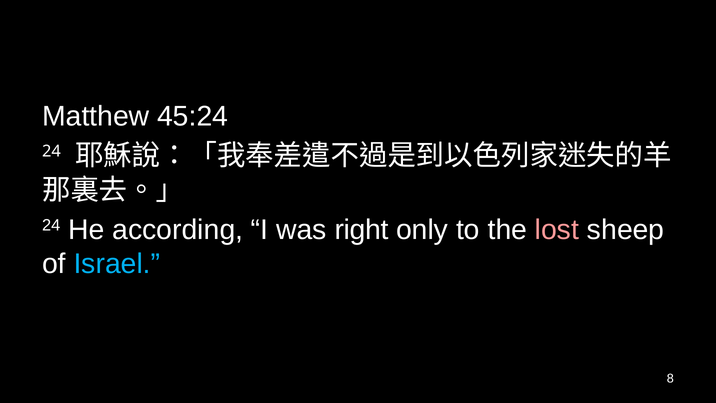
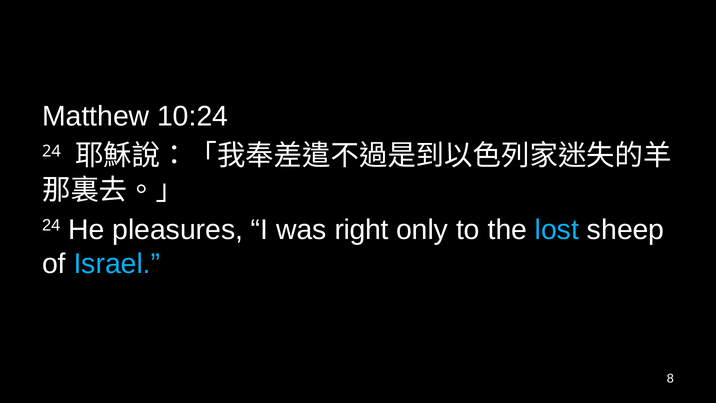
45:24: 45:24 -> 10:24
according: according -> pleasures
lost colour: pink -> light blue
